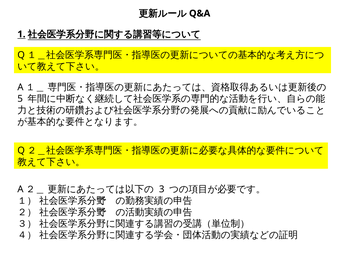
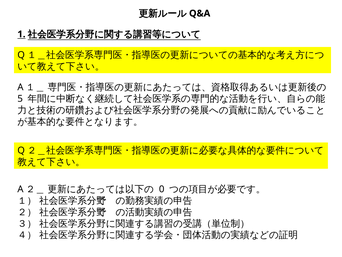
3: 3 -> 0
